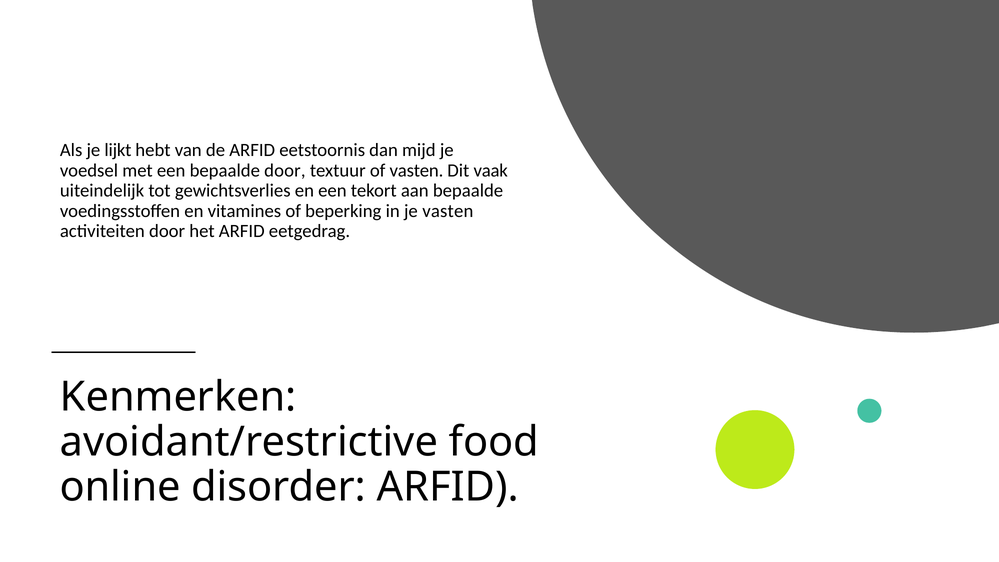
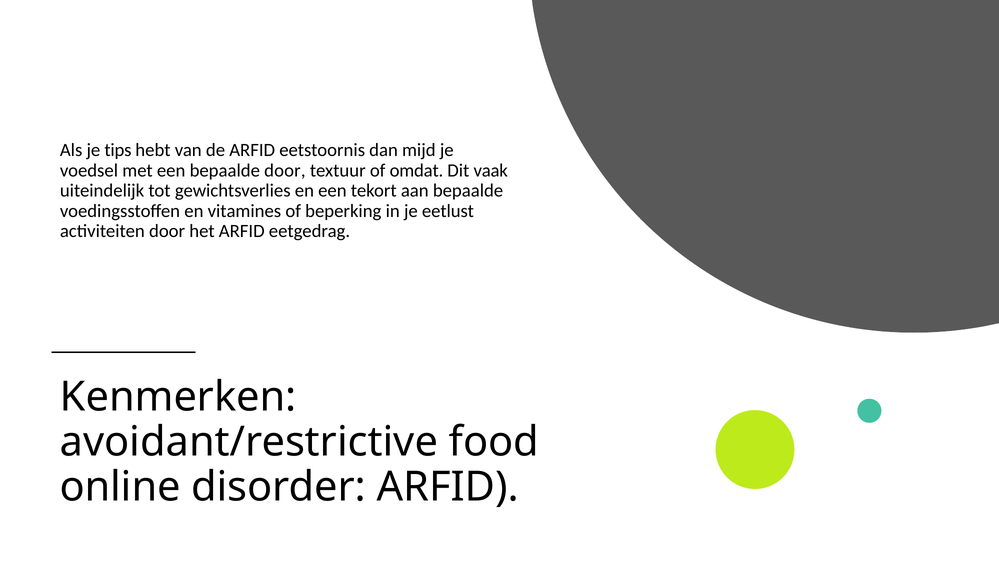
lijkt: lijkt -> tips
of vasten: vasten -> omdat
je vasten: vasten -> eetlust
